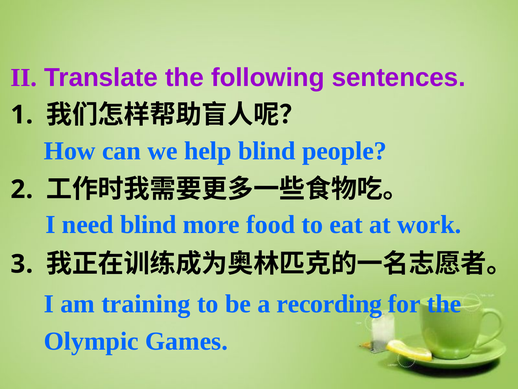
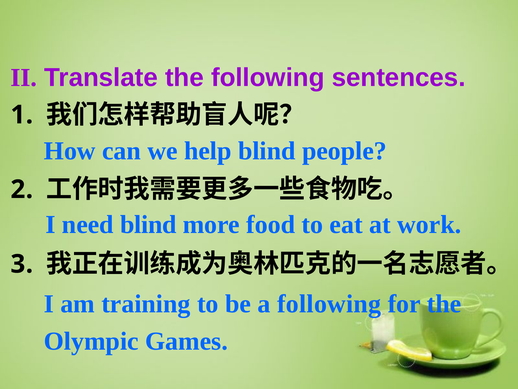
a recording: recording -> following
